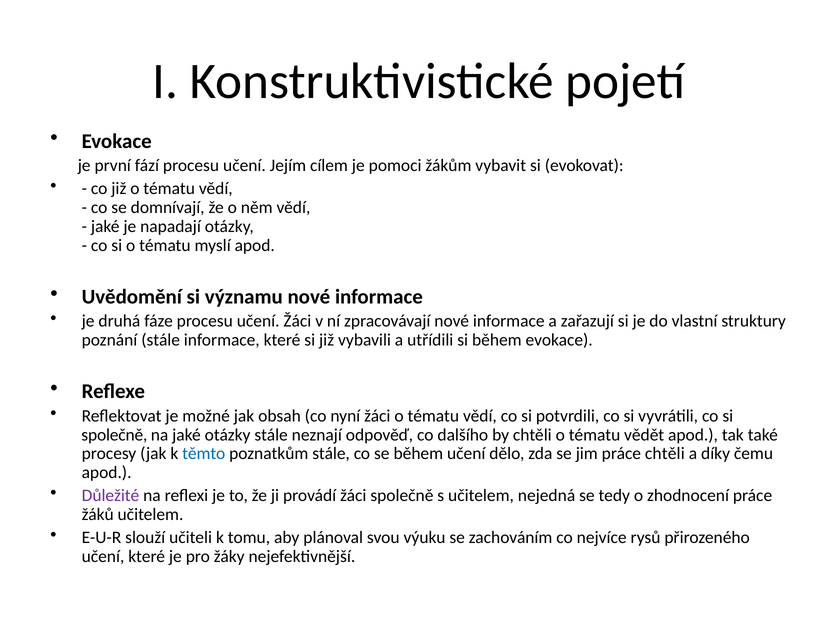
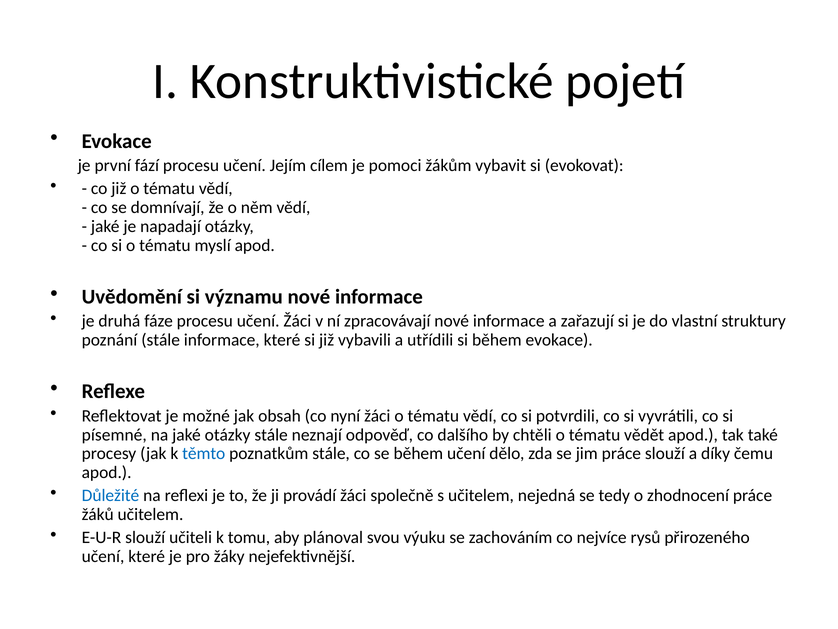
společně at (114, 434): společně -> písemné
práce chtěli: chtěli -> slouží
Důležité colour: purple -> blue
